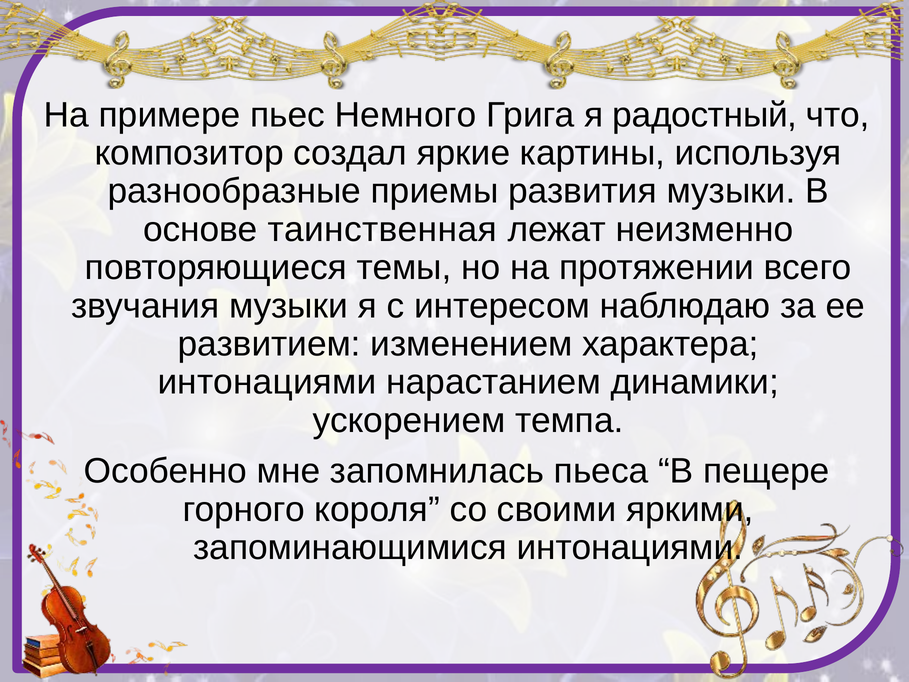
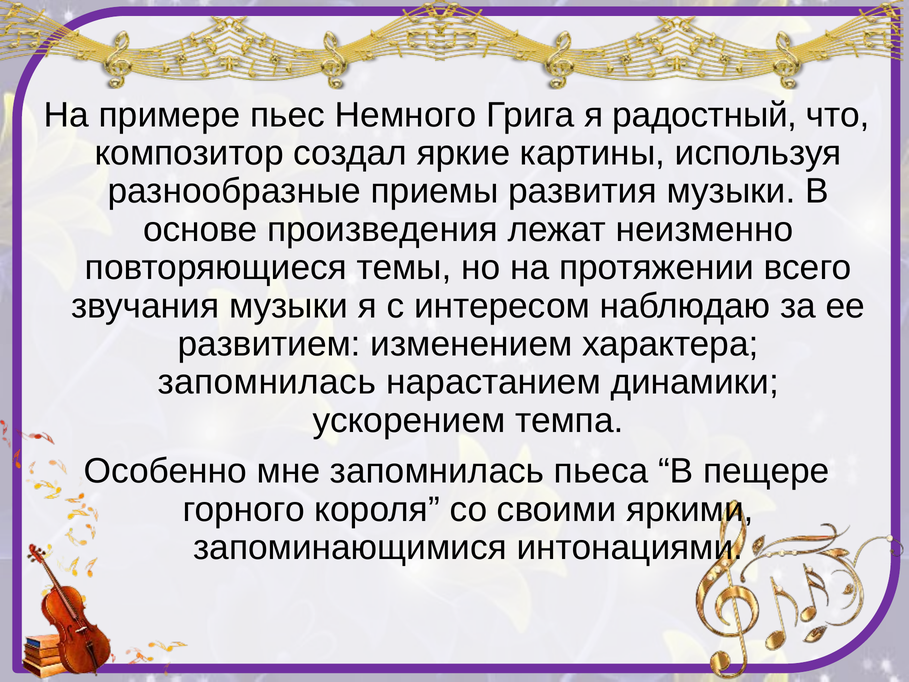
таинственная: таинственная -> произведения
интонациями at (267, 382): интонациями -> запомнилась
